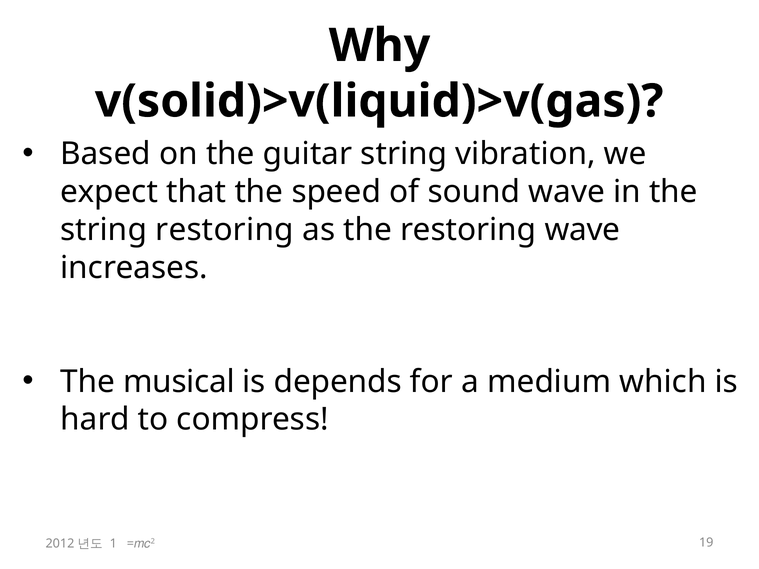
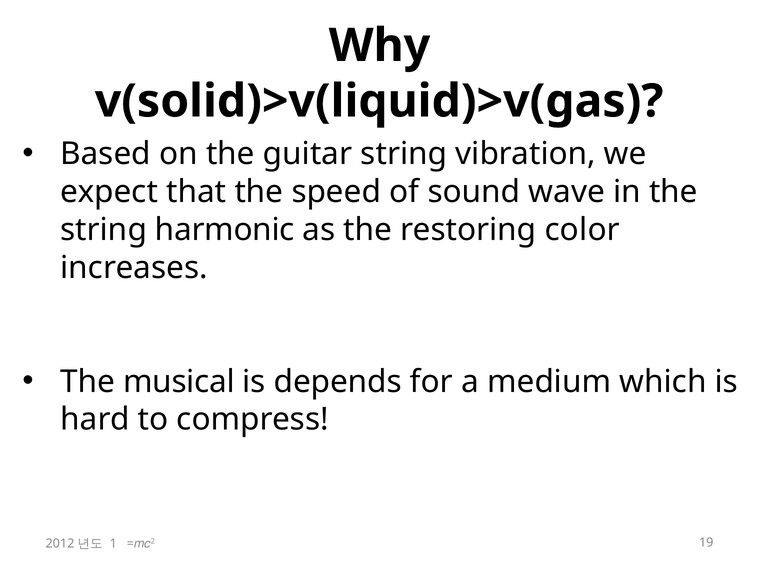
string restoring: restoring -> harmonic
restoring wave: wave -> color
